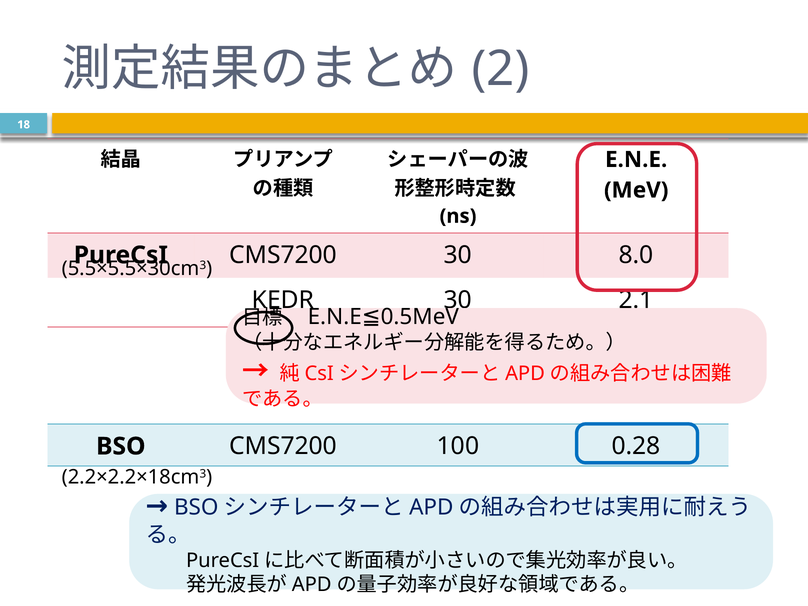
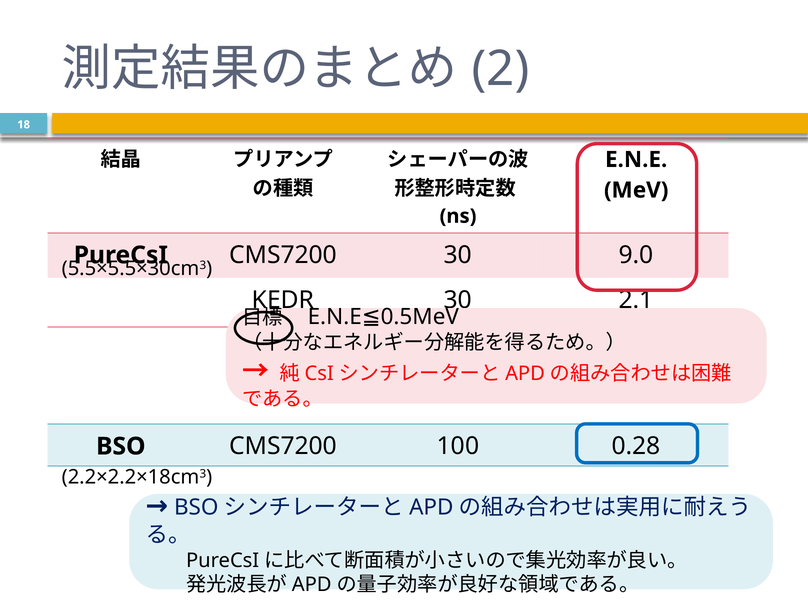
8.0: 8.0 -> 9.0
